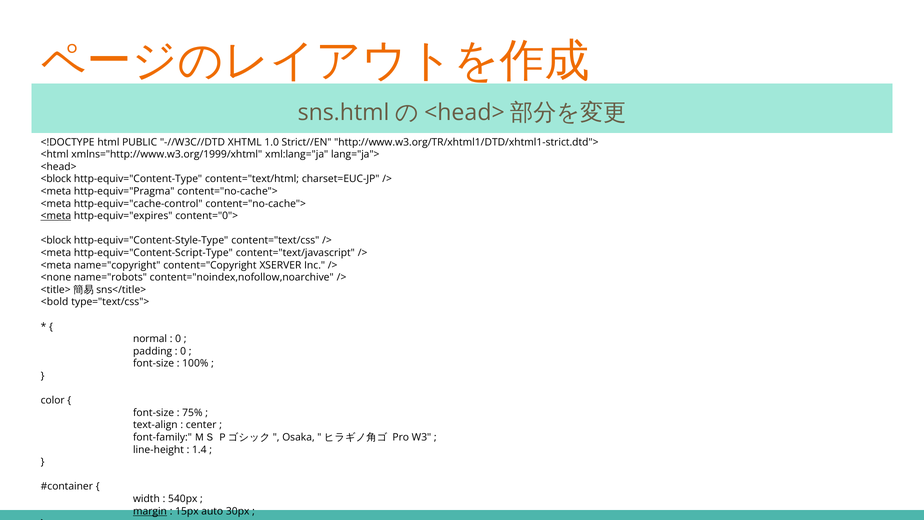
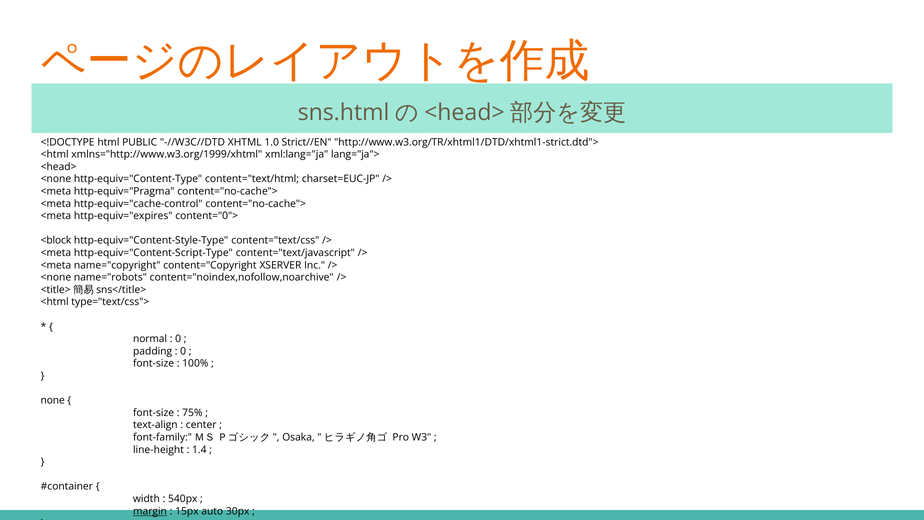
<block at (56, 179): <block -> <none
<meta at (56, 216) underline: present -> none
<bold at (55, 302): <bold -> <html
color at (53, 400): color -> none
